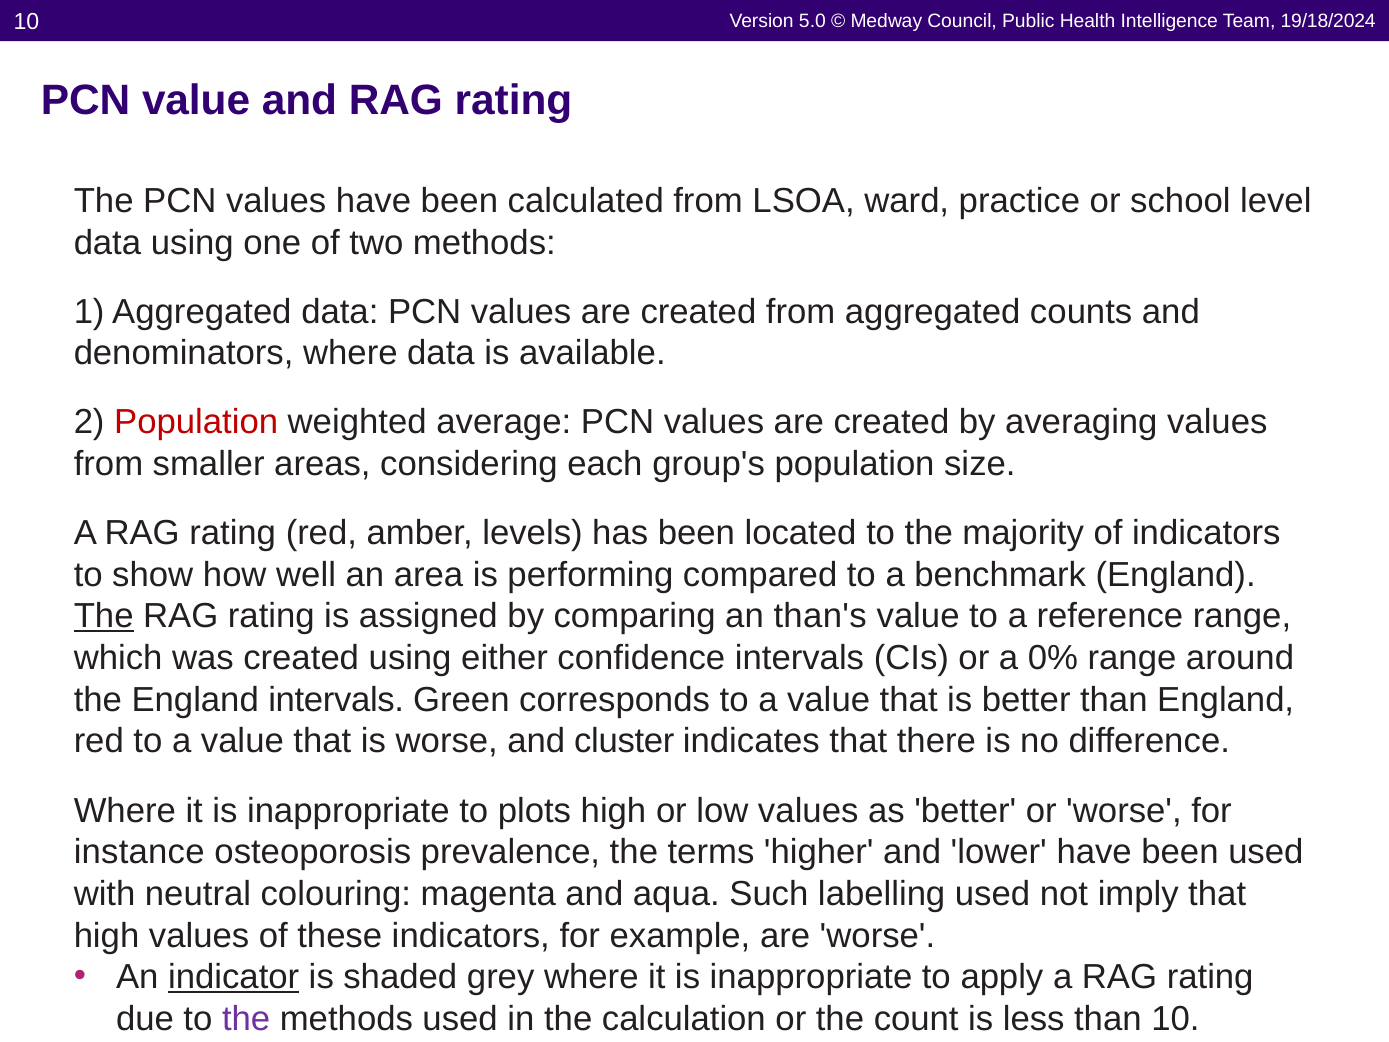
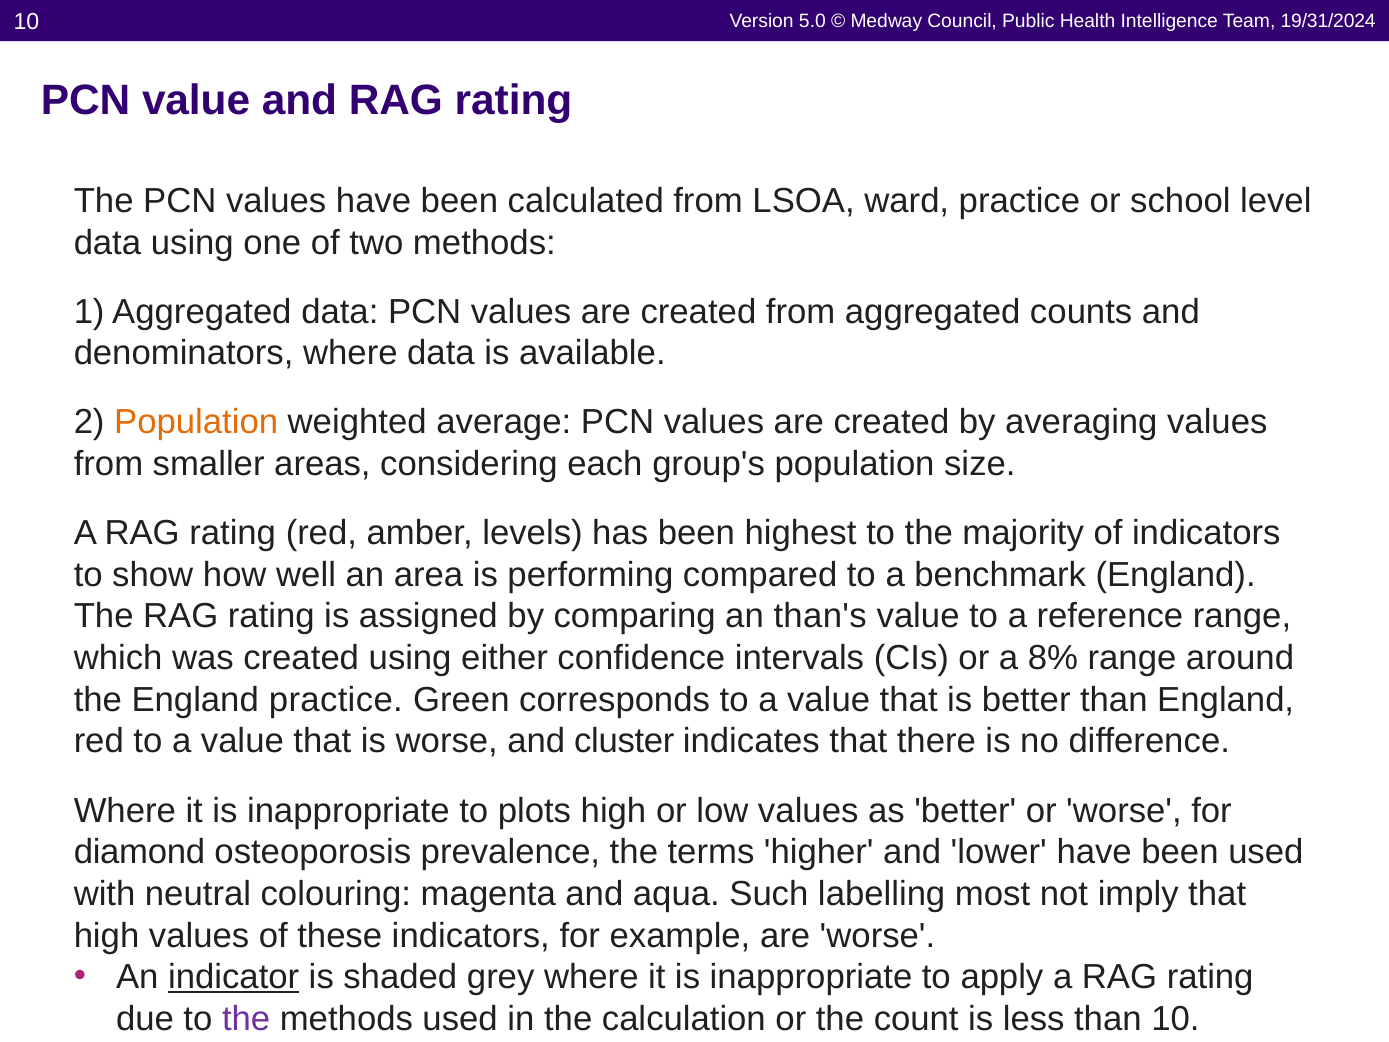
19/18/2024: 19/18/2024 -> 19/31/2024
Population at (196, 422) colour: red -> orange
located: located -> highest
The at (104, 616) underline: present -> none
0%: 0% -> 8%
England intervals: intervals -> practice
instance: instance -> diamond
labelling used: used -> most
